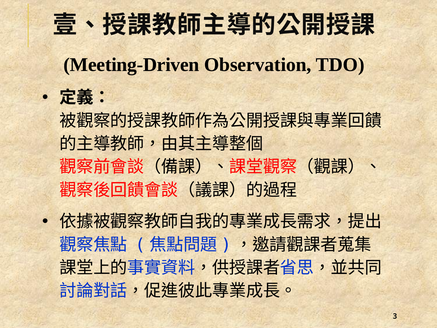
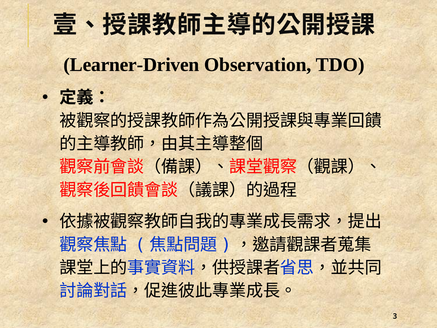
Meeting-Driven: Meeting-Driven -> Learner-Driven
